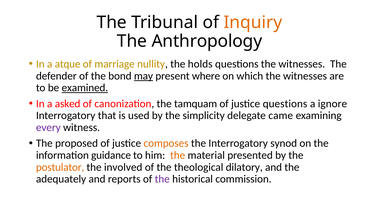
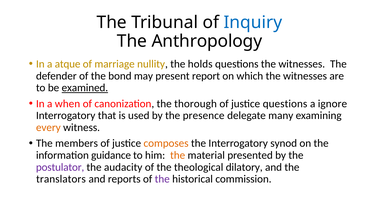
Inquiry colour: orange -> blue
may underline: present -> none
where: where -> report
asked: asked -> when
tamquam: tamquam -> thorough
simplicity: simplicity -> presence
came: came -> many
every colour: purple -> orange
proposed: proposed -> members
postulator colour: orange -> purple
involved: involved -> audacity
adequately: adequately -> translators
